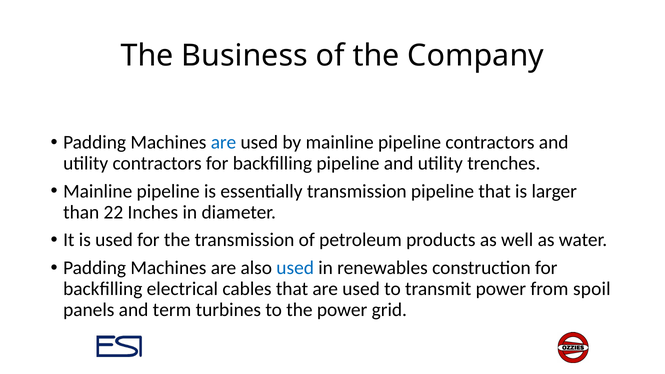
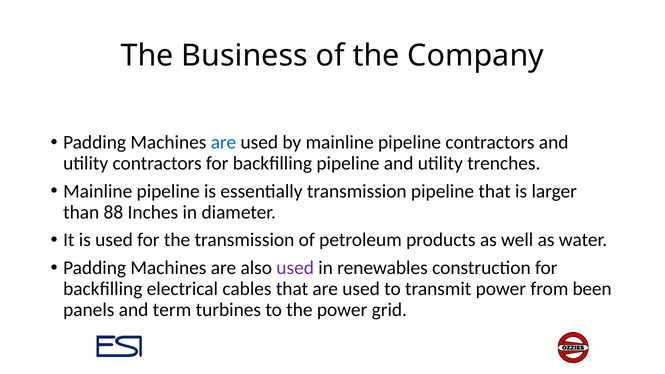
22: 22 -> 88
used at (295, 268) colour: blue -> purple
spoil: spoil -> been
